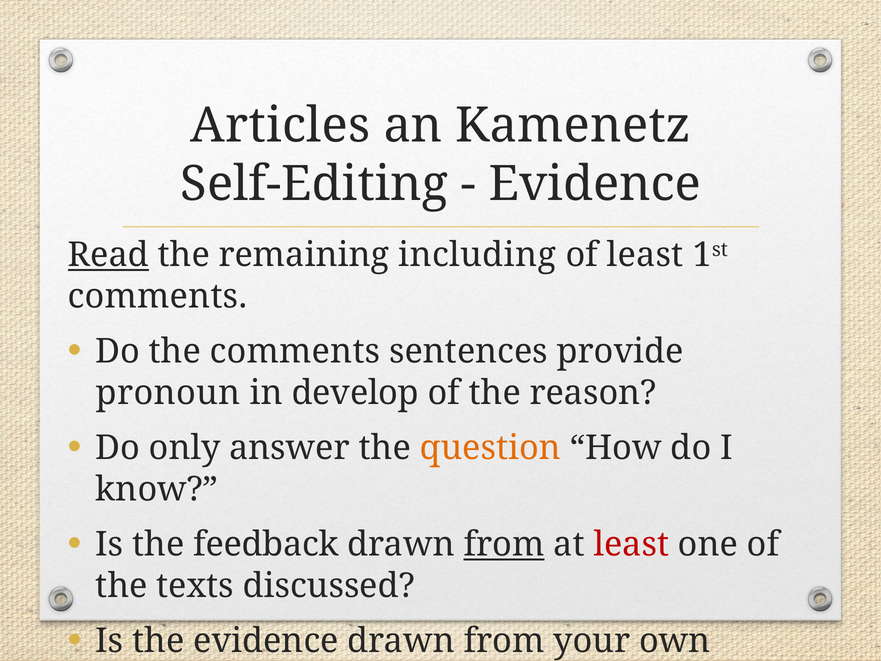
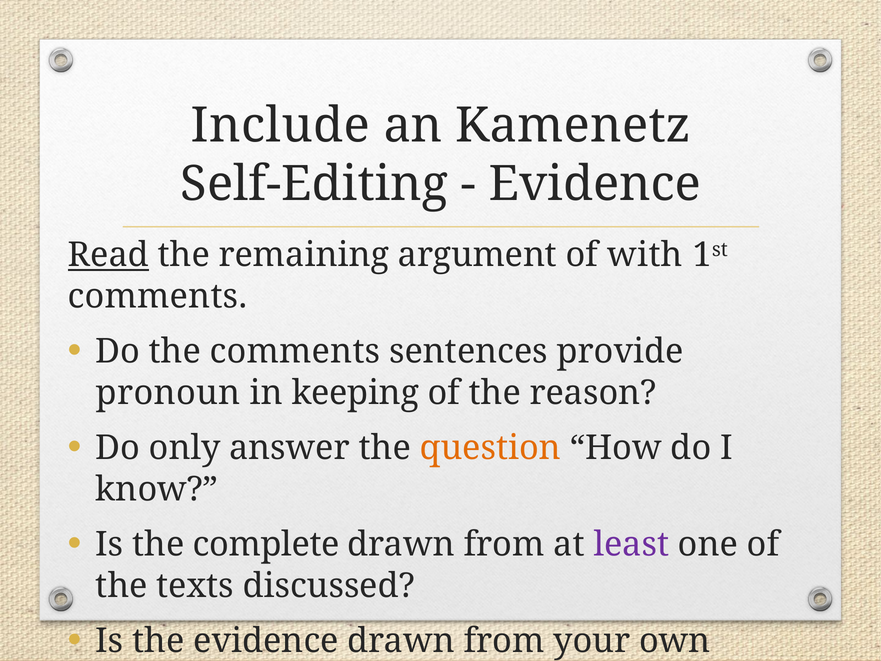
Articles: Articles -> Include
including: including -> argument
of least: least -> with
develop: develop -> keeping
feedback: feedback -> complete
from at (504, 544) underline: present -> none
least at (631, 544) colour: red -> purple
